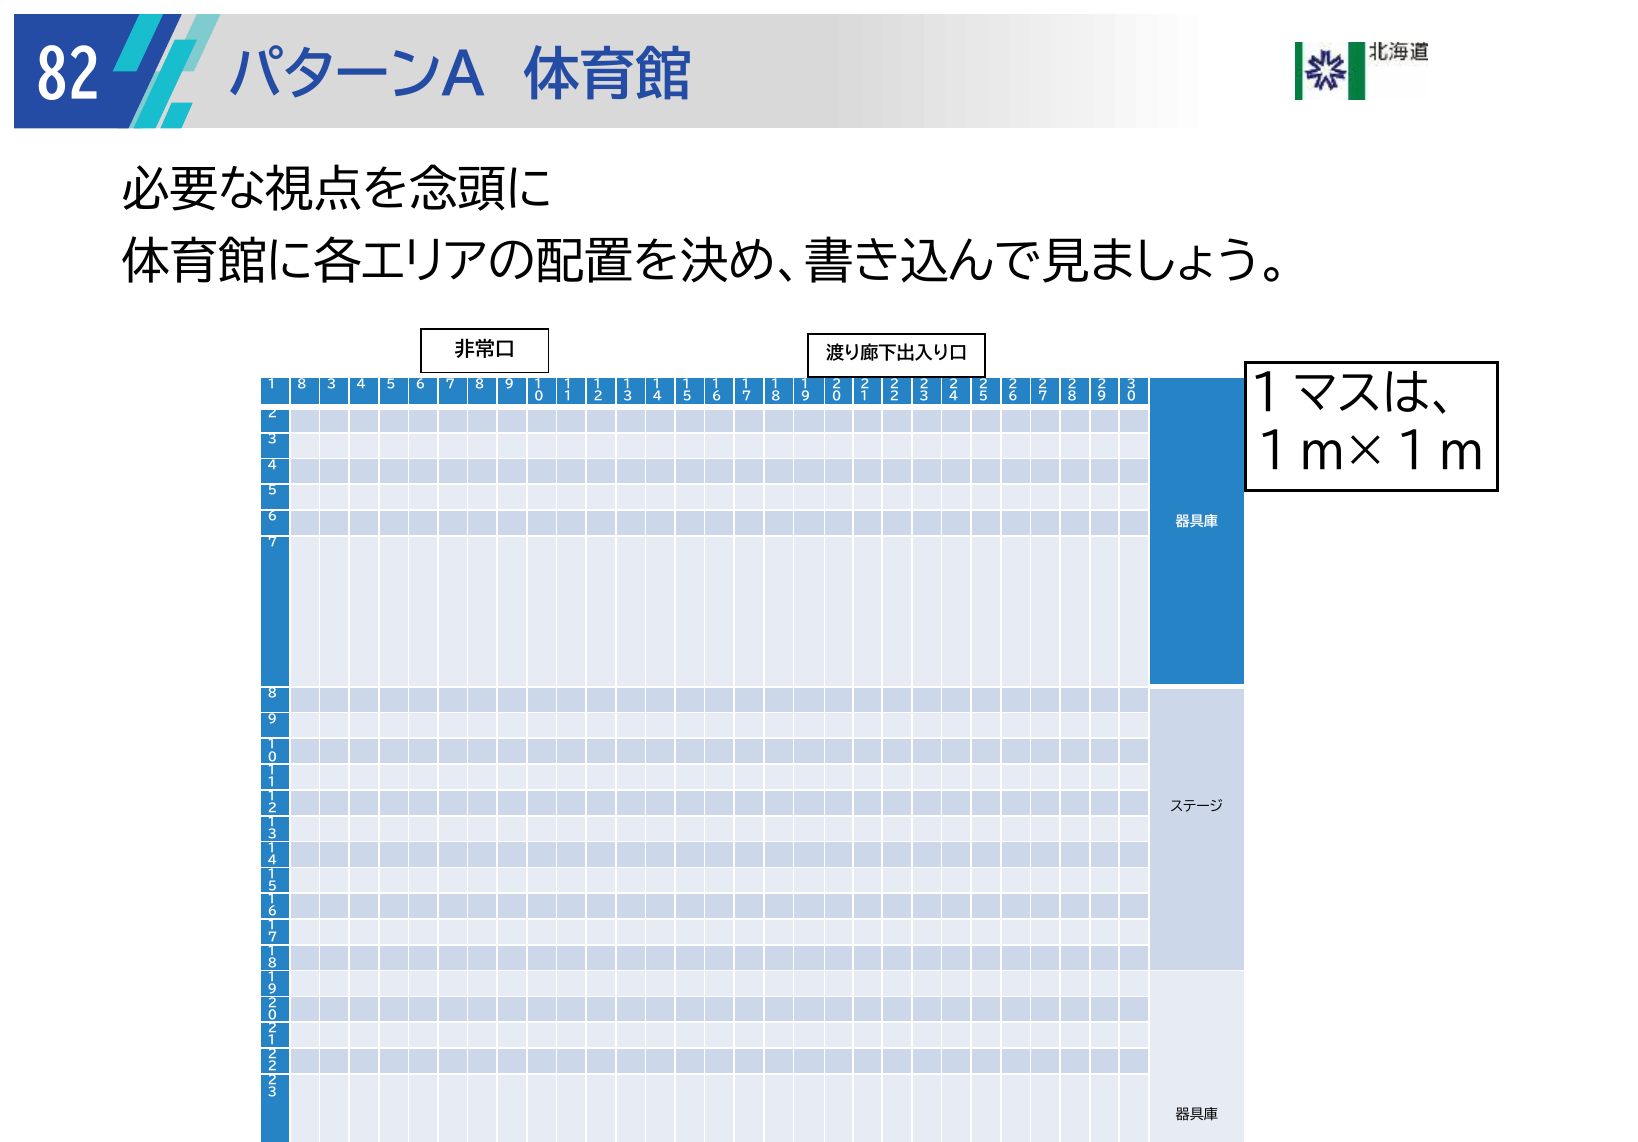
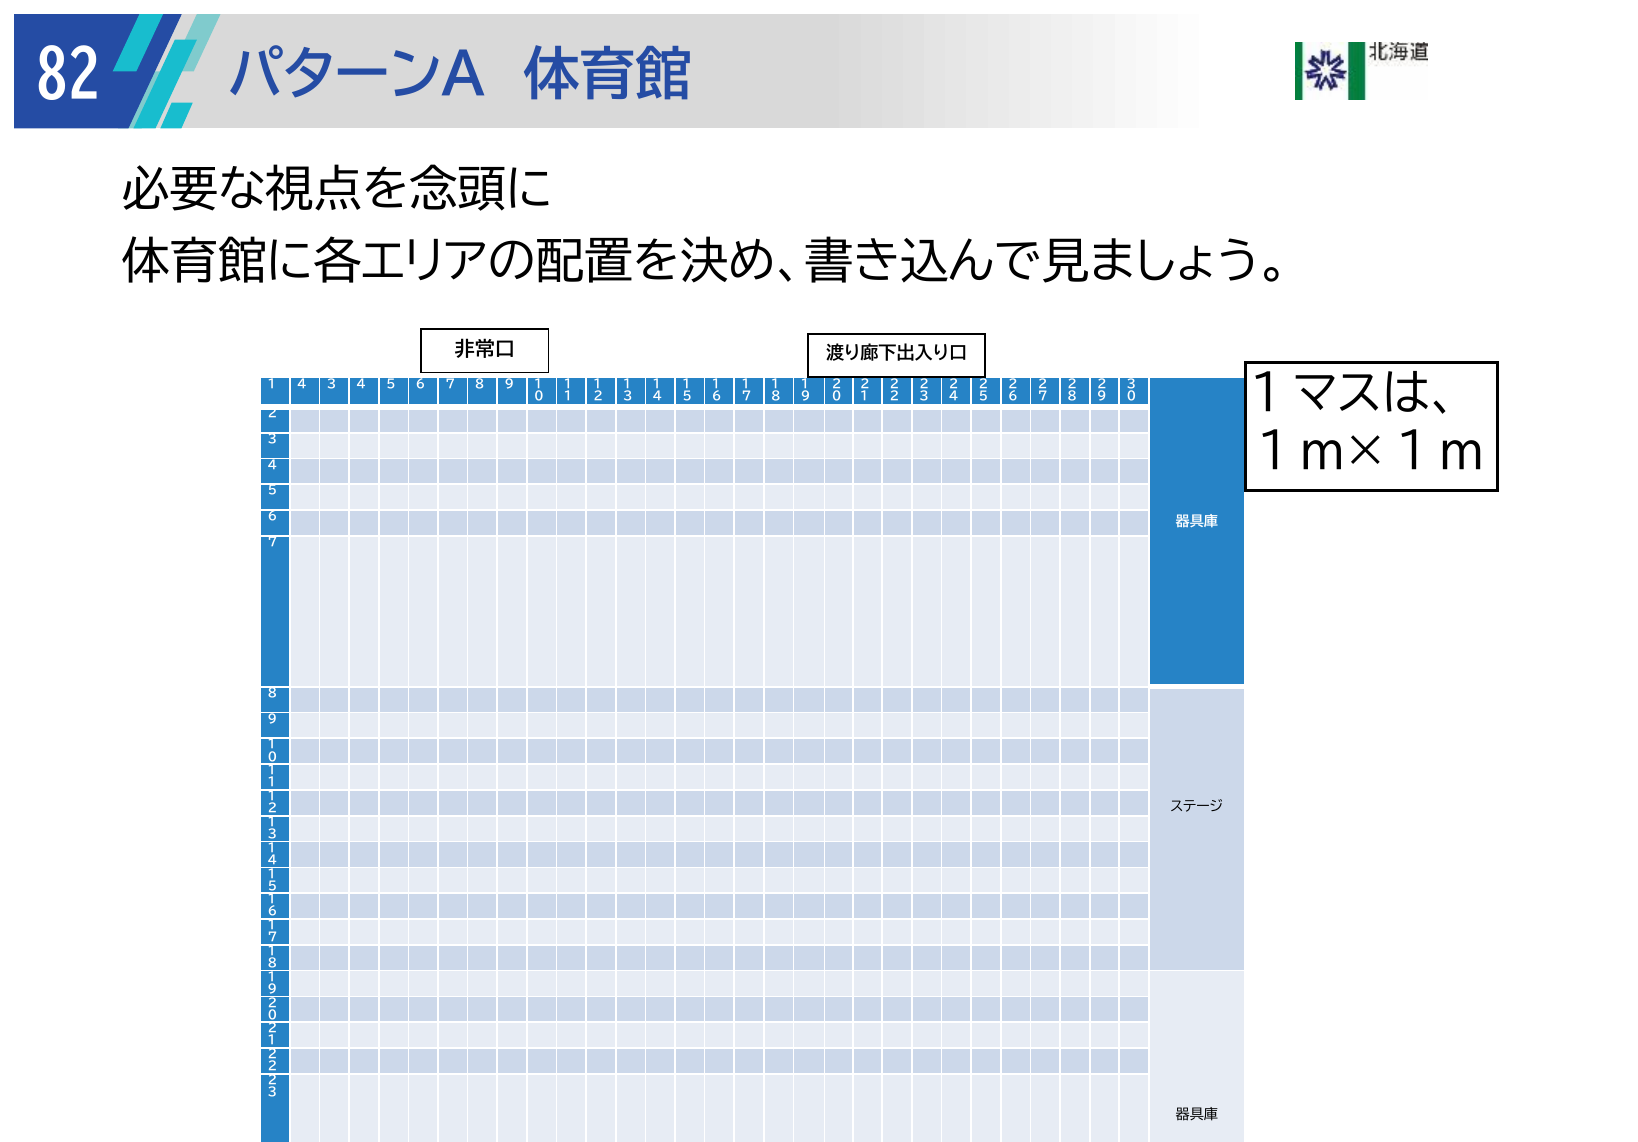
8 at (302, 384): 8 -> 4
